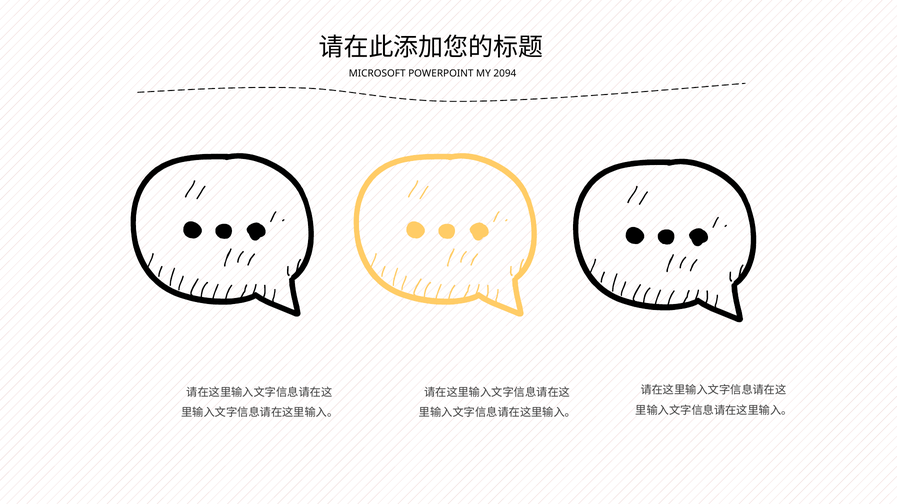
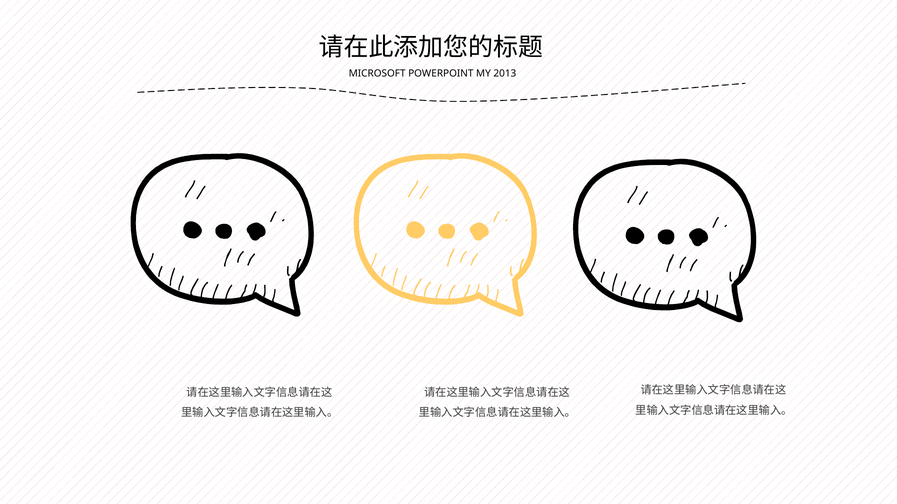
2094: 2094 -> 2013
